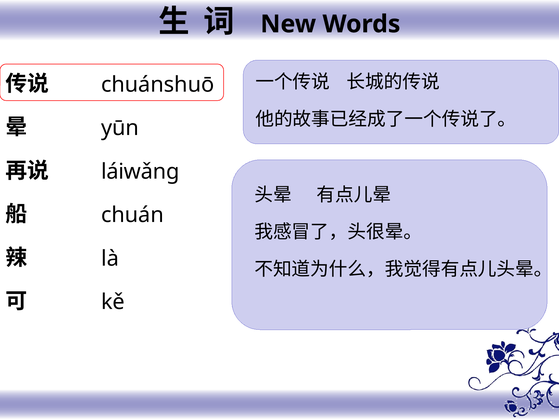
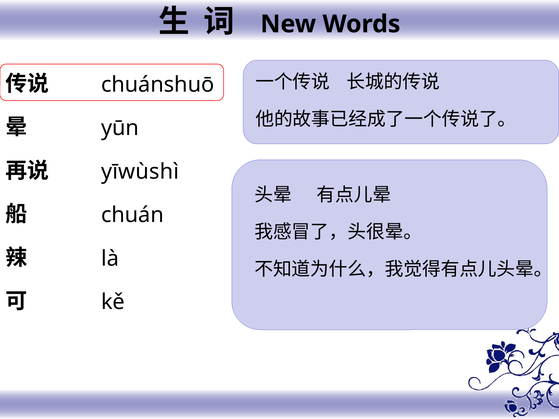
láiwǎng: láiwǎng -> yīwùshì
